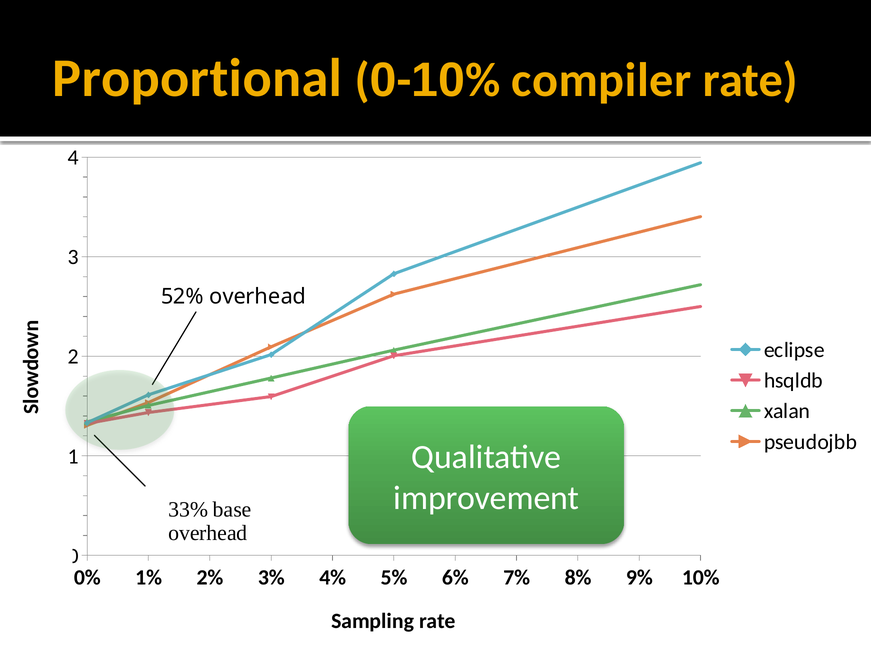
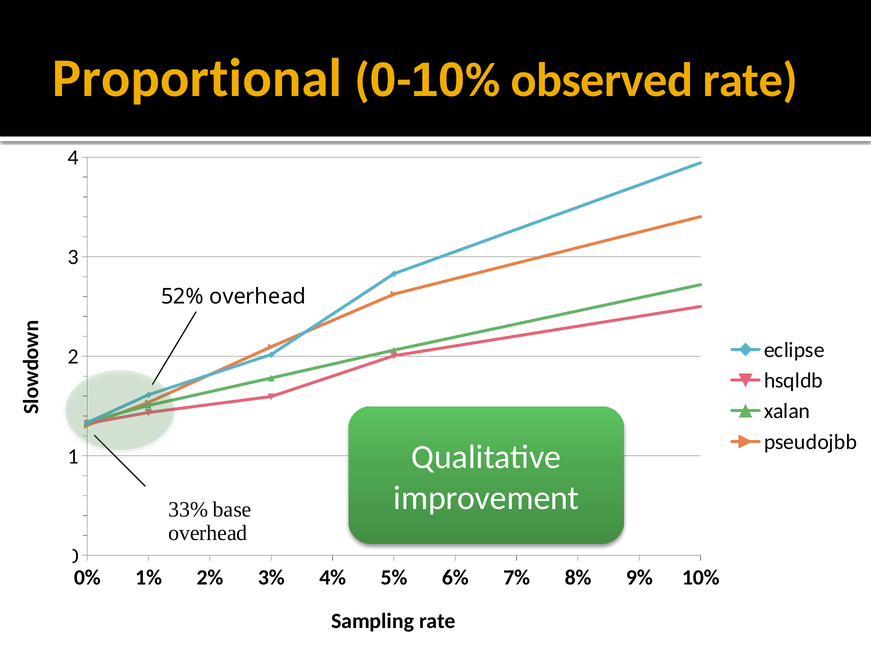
compiler: compiler -> observed
